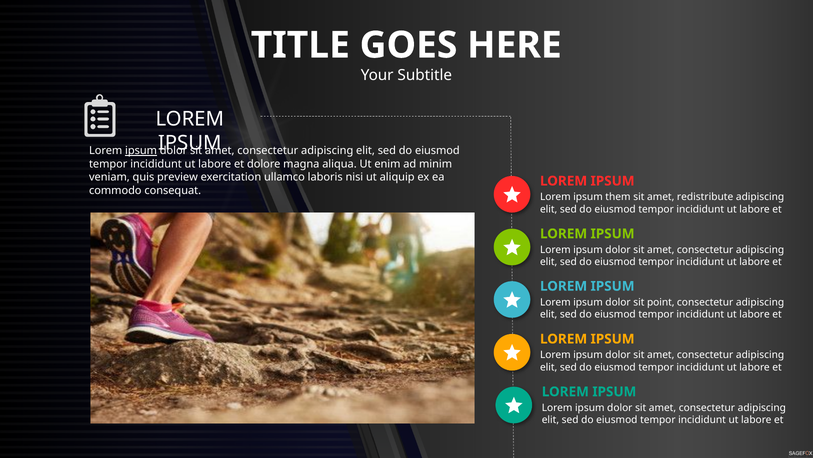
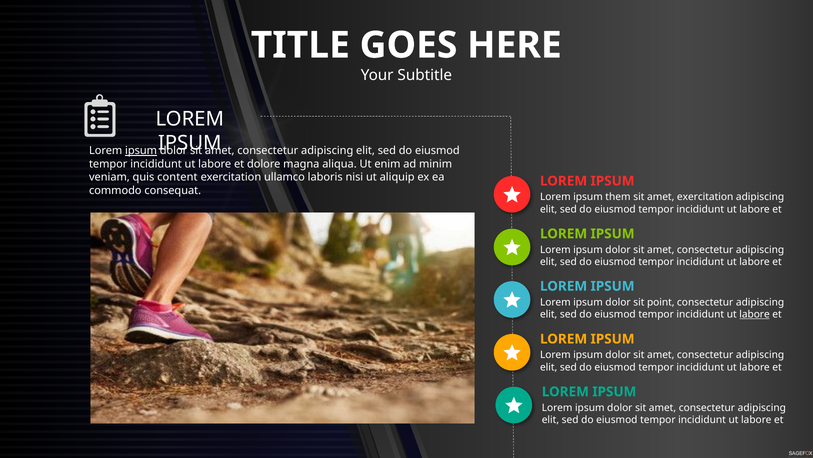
preview: preview -> content
amet redistribute: redistribute -> exercitation
labore at (755, 314) underline: none -> present
